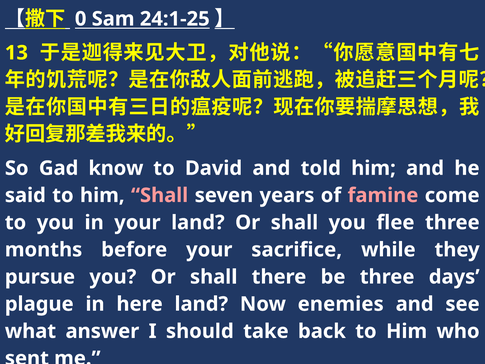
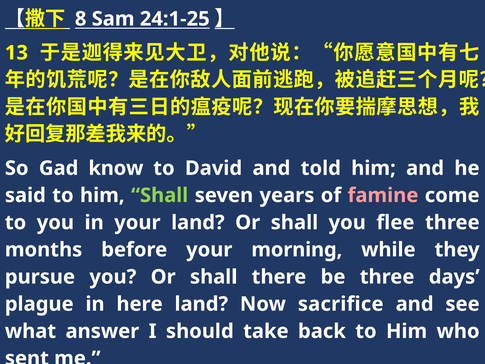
0: 0 -> 8
Shall at (160, 195) colour: pink -> light green
sacrifice: sacrifice -> morning
enemies: enemies -> sacrifice
